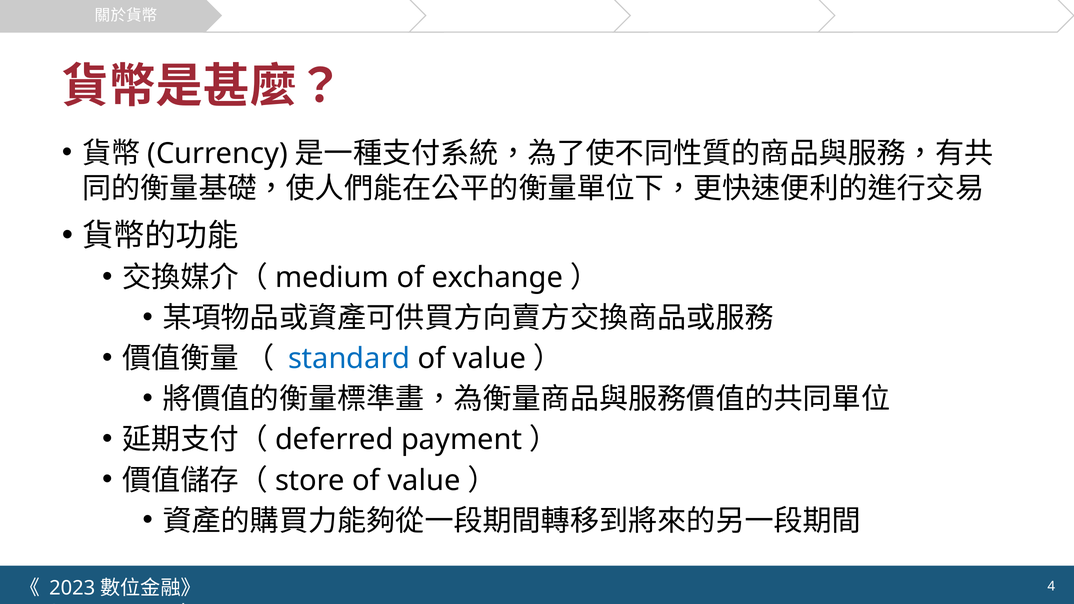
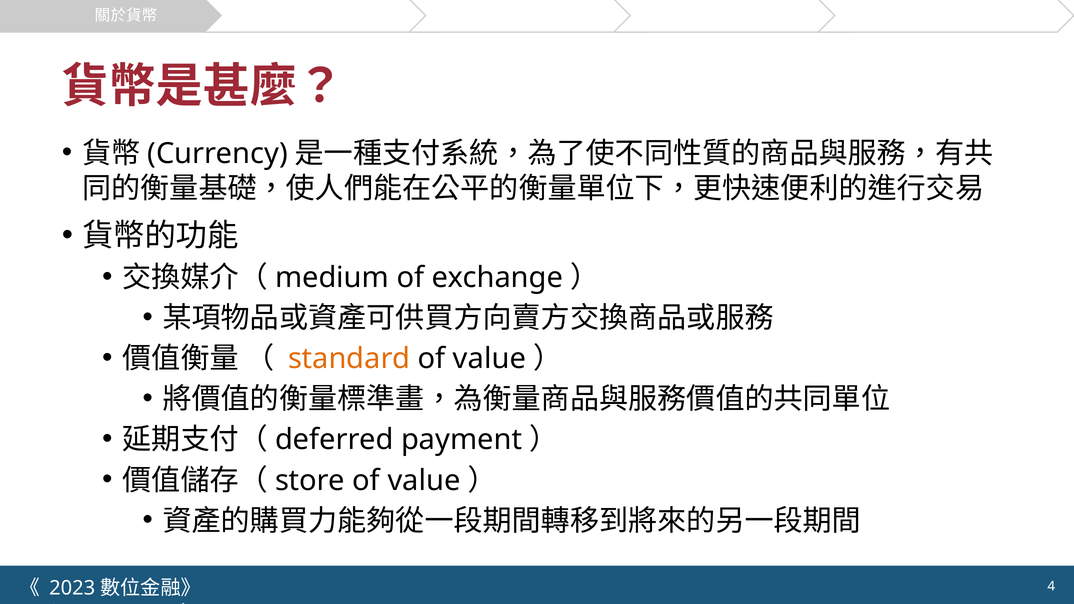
standard colour: blue -> orange
